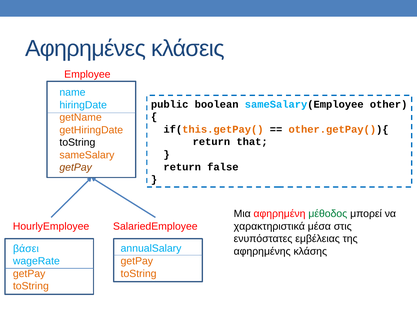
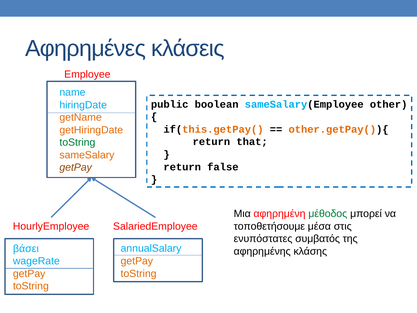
toString at (77, 142) colour: black -> green
χαρακτηριστικά: χαρακτηριστικά -> τοποθετήσουμε
εμβέλειας: εμβέλειας -> συμβατός
